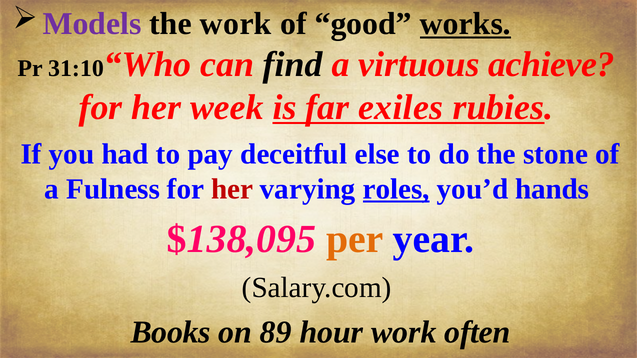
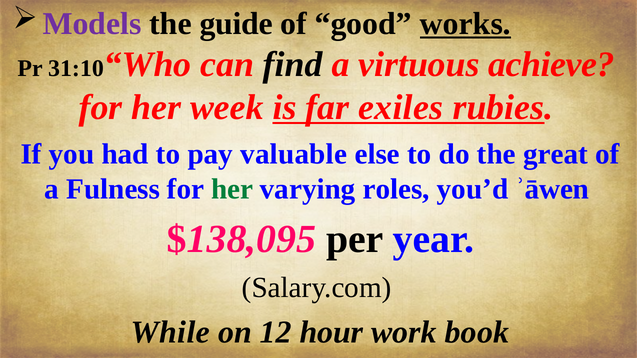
the work: work -> guide
deceitful: deceitful -> valuable
stone: stone -> great
her at (232, 189) colour: red -> green
roles underline: present -> none
hands: hands -> ʾāwen
per colour: orange -> black
Books: Books -> While
89: 89 -> 12
often: often -> book
